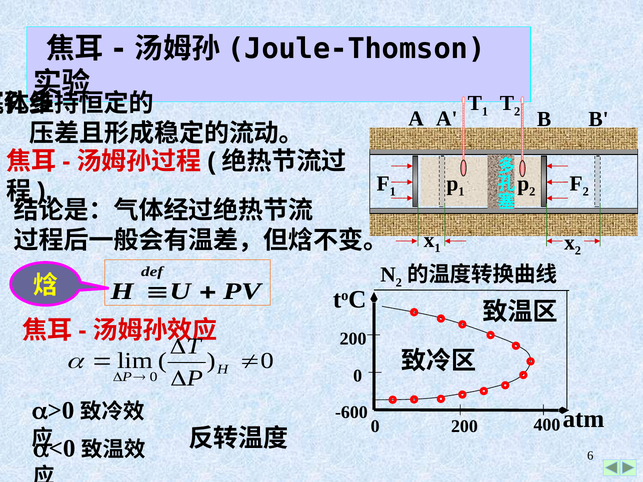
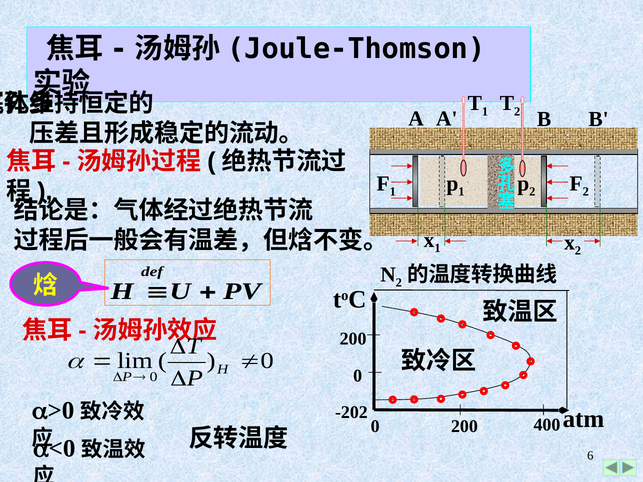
-600: -600 -> -202
